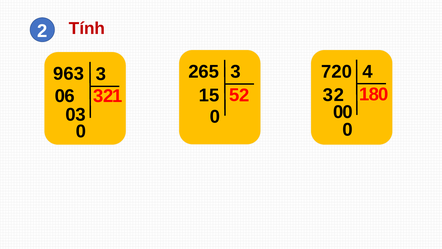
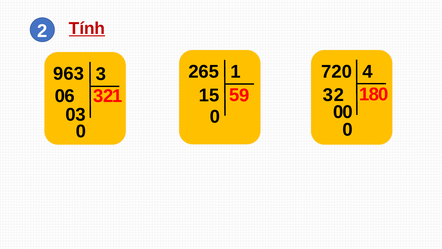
Tính underline: none -> present
963 3: 3 -> 1
2 at (244, 95): 2 -> 9
